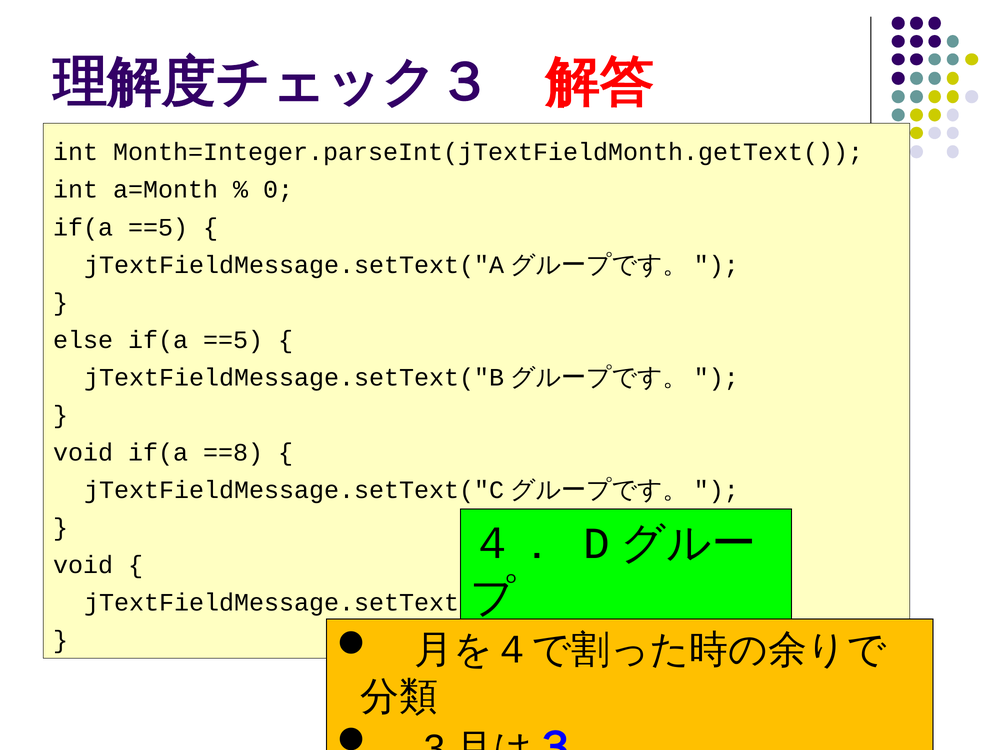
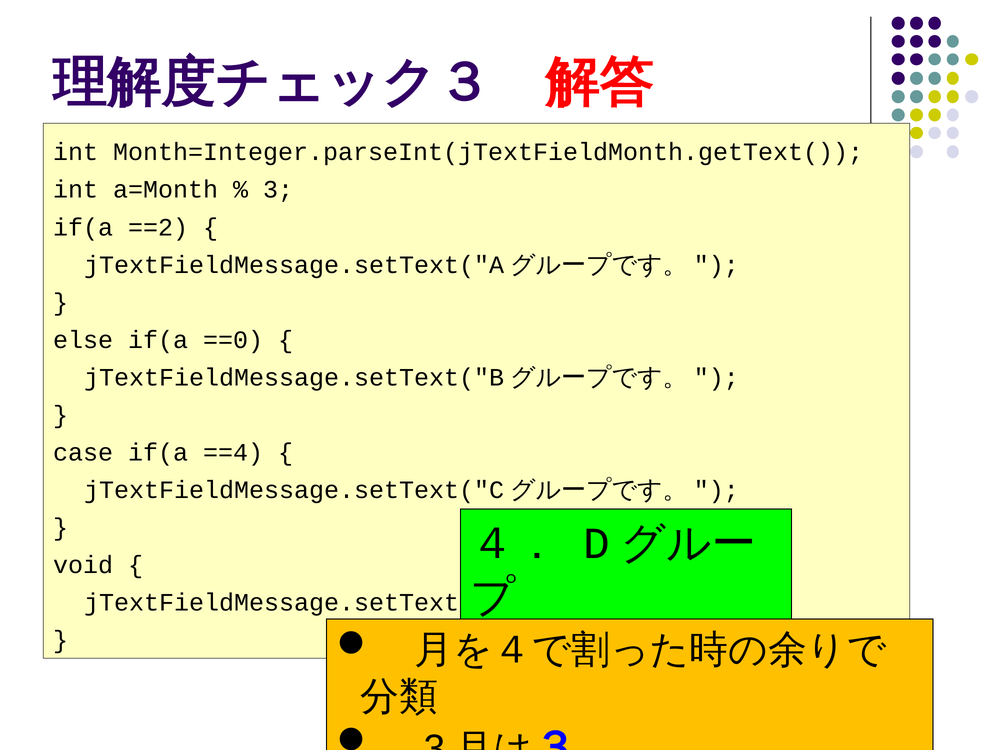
0 at (278, 190): 0 -> 3
==5 at (158, 227): ==5 -> ==2
else if(a ==5: ==5 -> ==0
void at (83, 452): void -> case
==8: ==8 -> ==4
